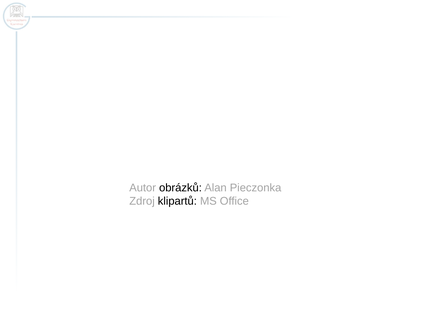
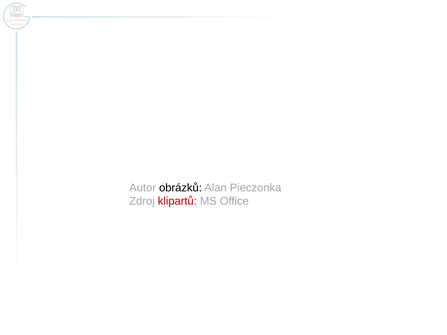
klipartů colour: black -> red
